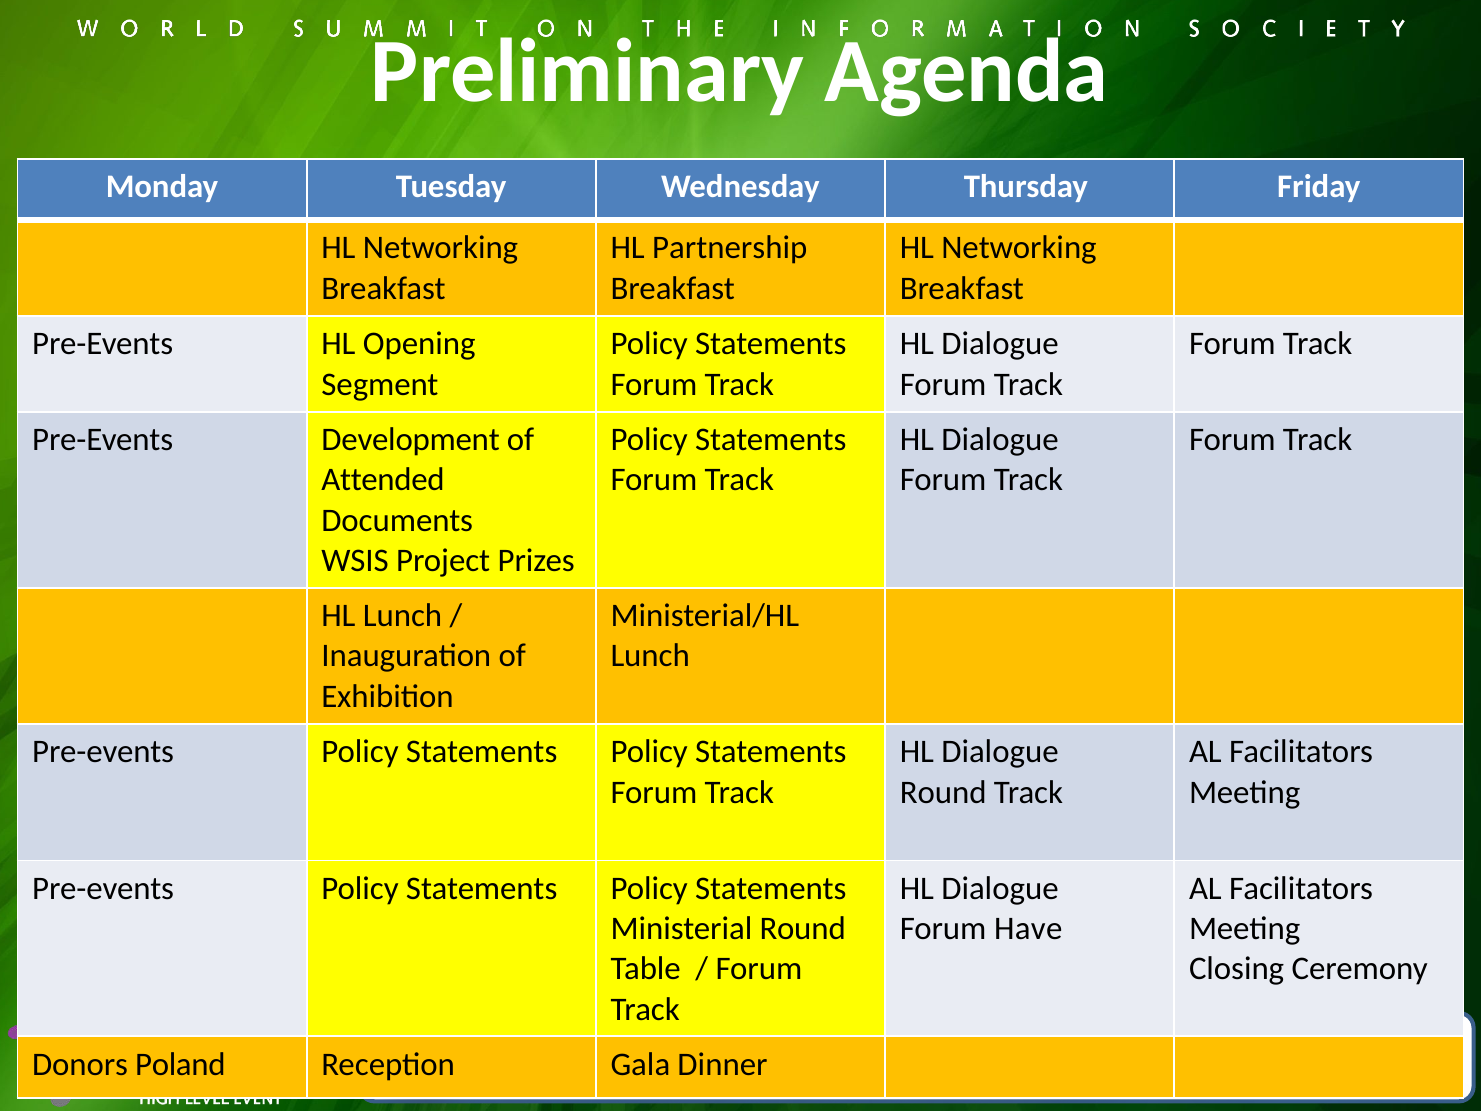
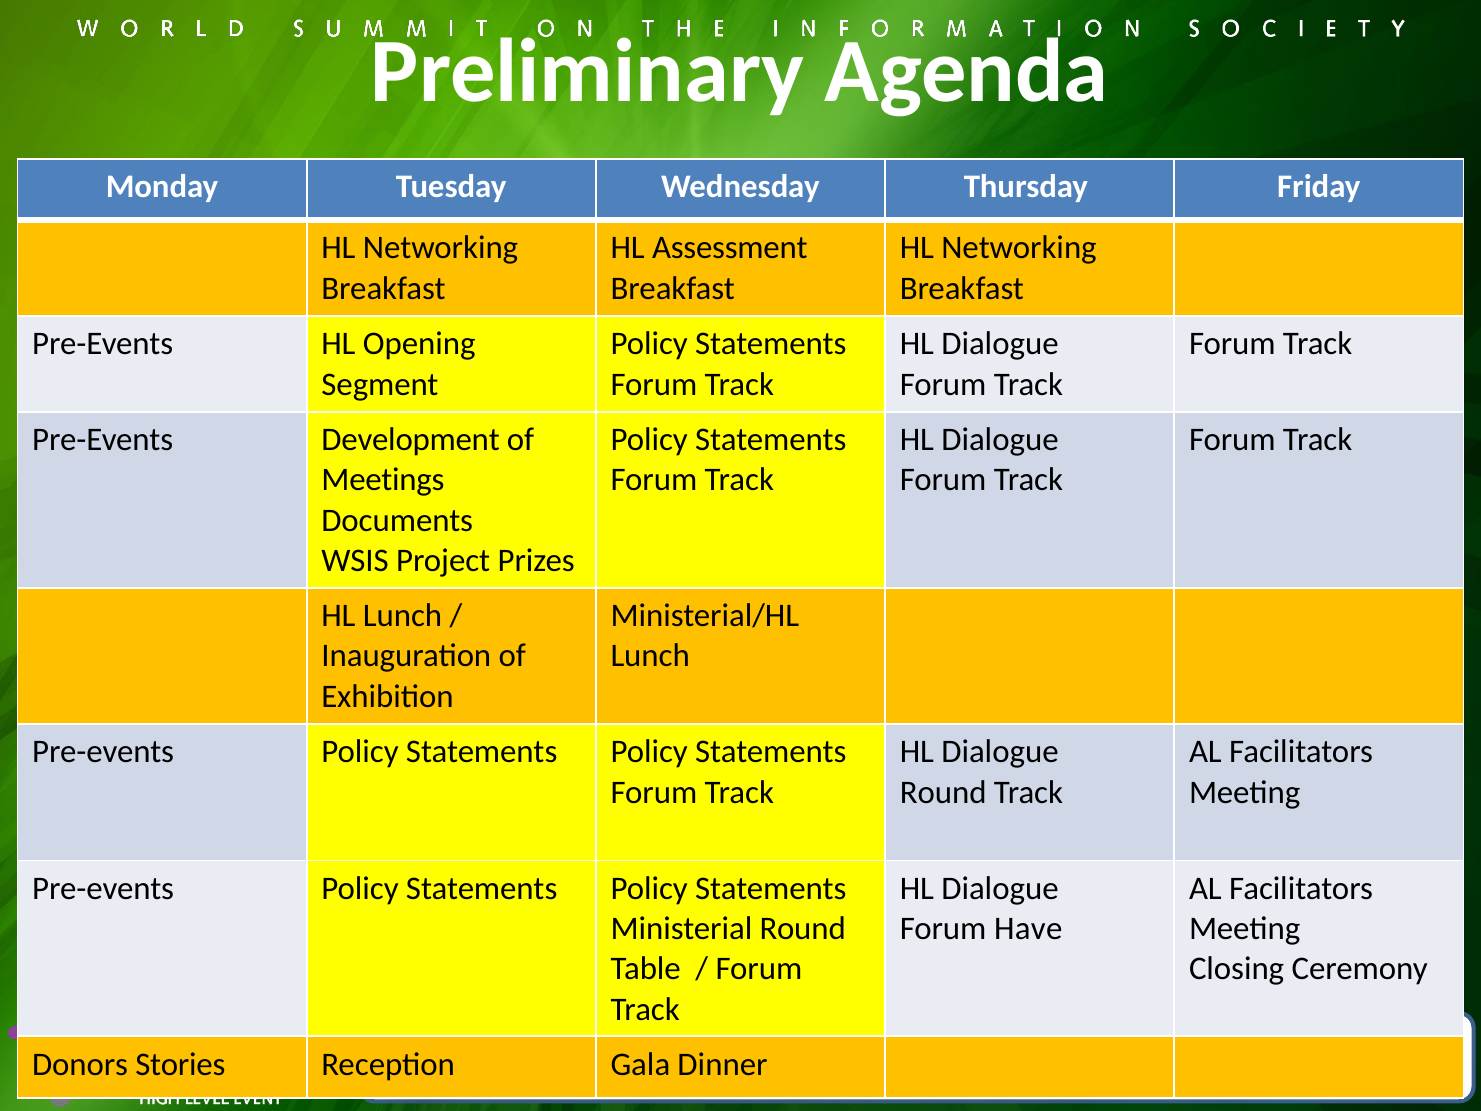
Partnership: Partnership -> Assessment
Attended: Attended -> Meetings
Poland: Poland -> Stories
